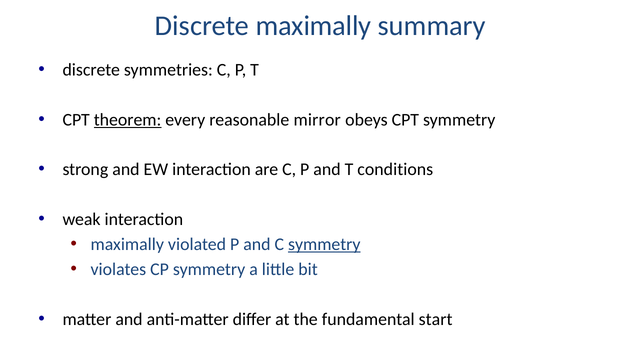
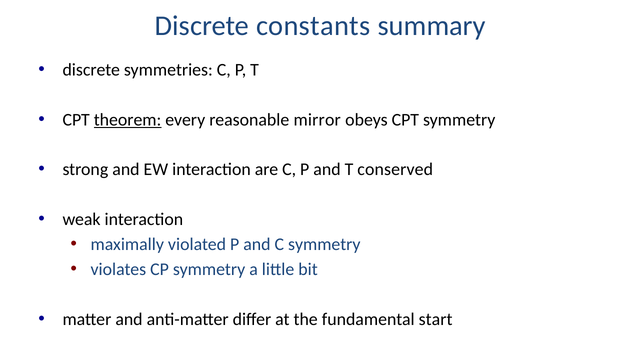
Discrete maximally: maximally -> constants
conditions: conditions -> conserved
symmetry at (324, 244) underline: present -> none
